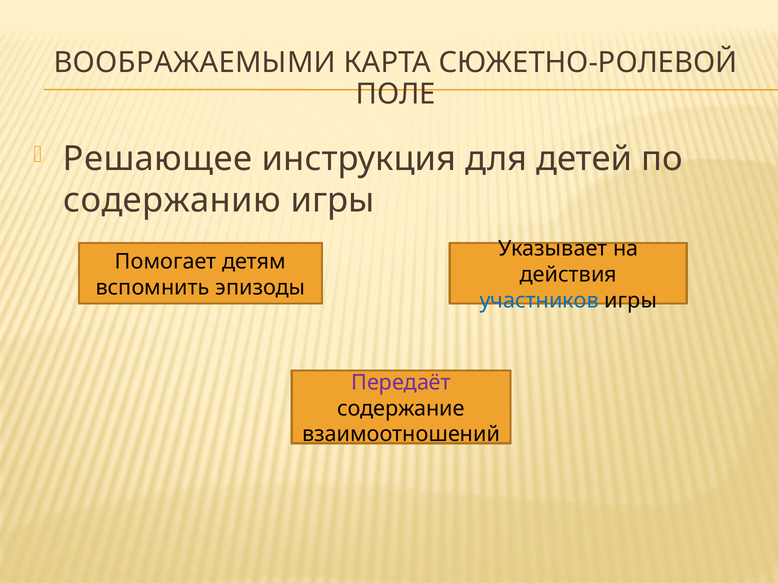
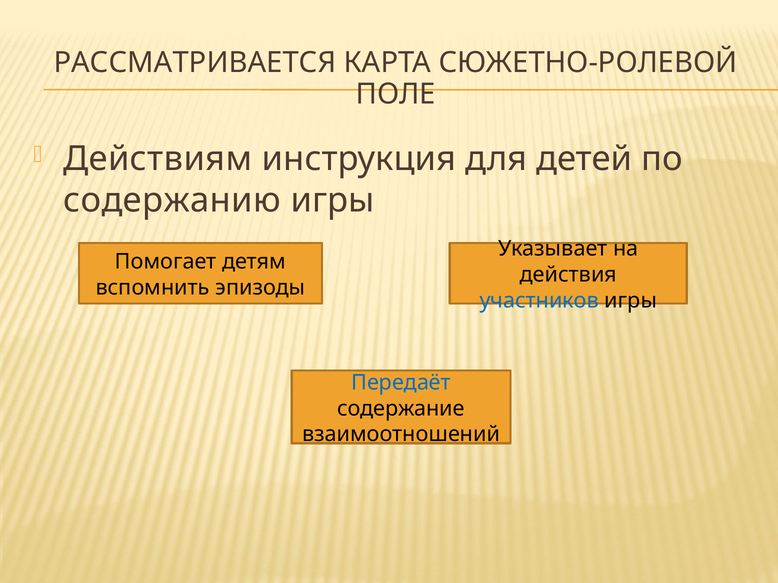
ВООБРАЖАЕМЫМИ: ВООБРАЖАЕМЫМИ -> РАССМАТРИВАЕТСЯ
Решающее: Решающее -> Действиям
Передаёт colour: purple -> blue
